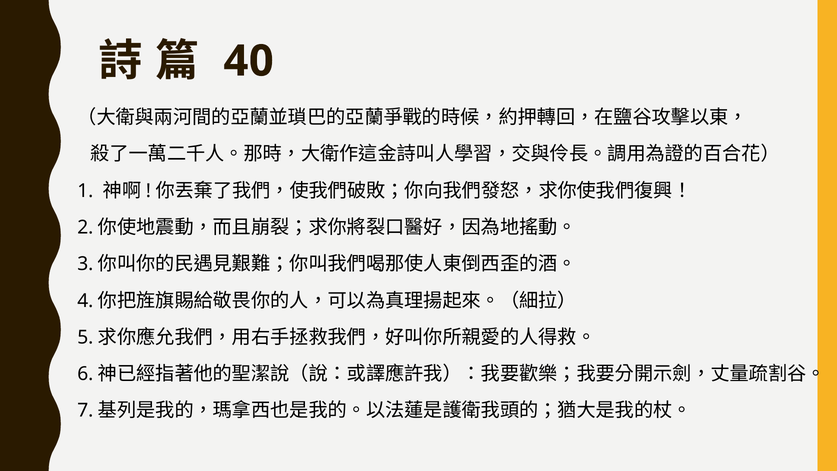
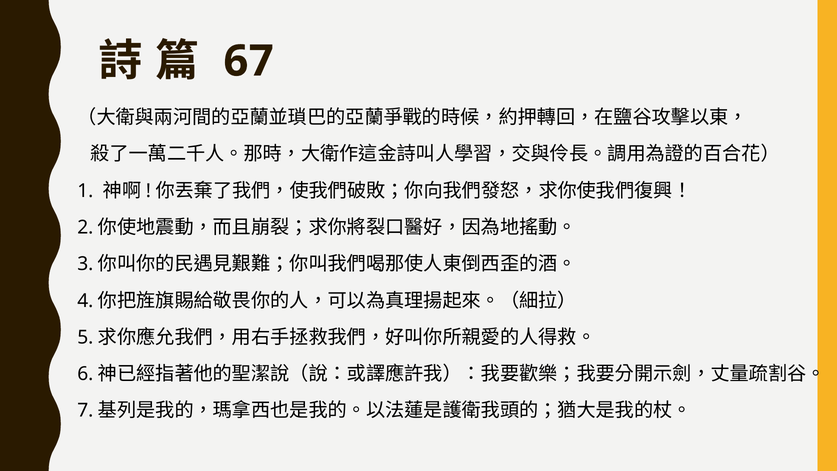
40: 40 -> 67
